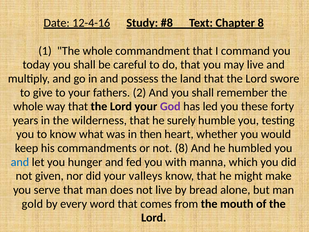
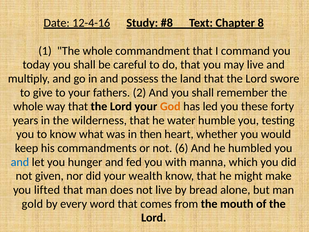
God colour: purple -> orange
surely: surely -> water
not 8: 8 -> 6
valleys: valleys -> wealth
serve: serve -> lifted
